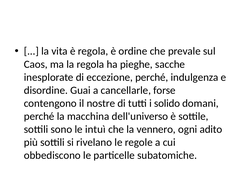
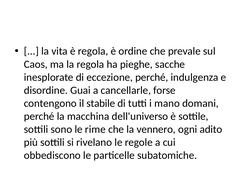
nostre: nostre -> stabile
solido: solido -> mano
intuì: intuì -> rime
